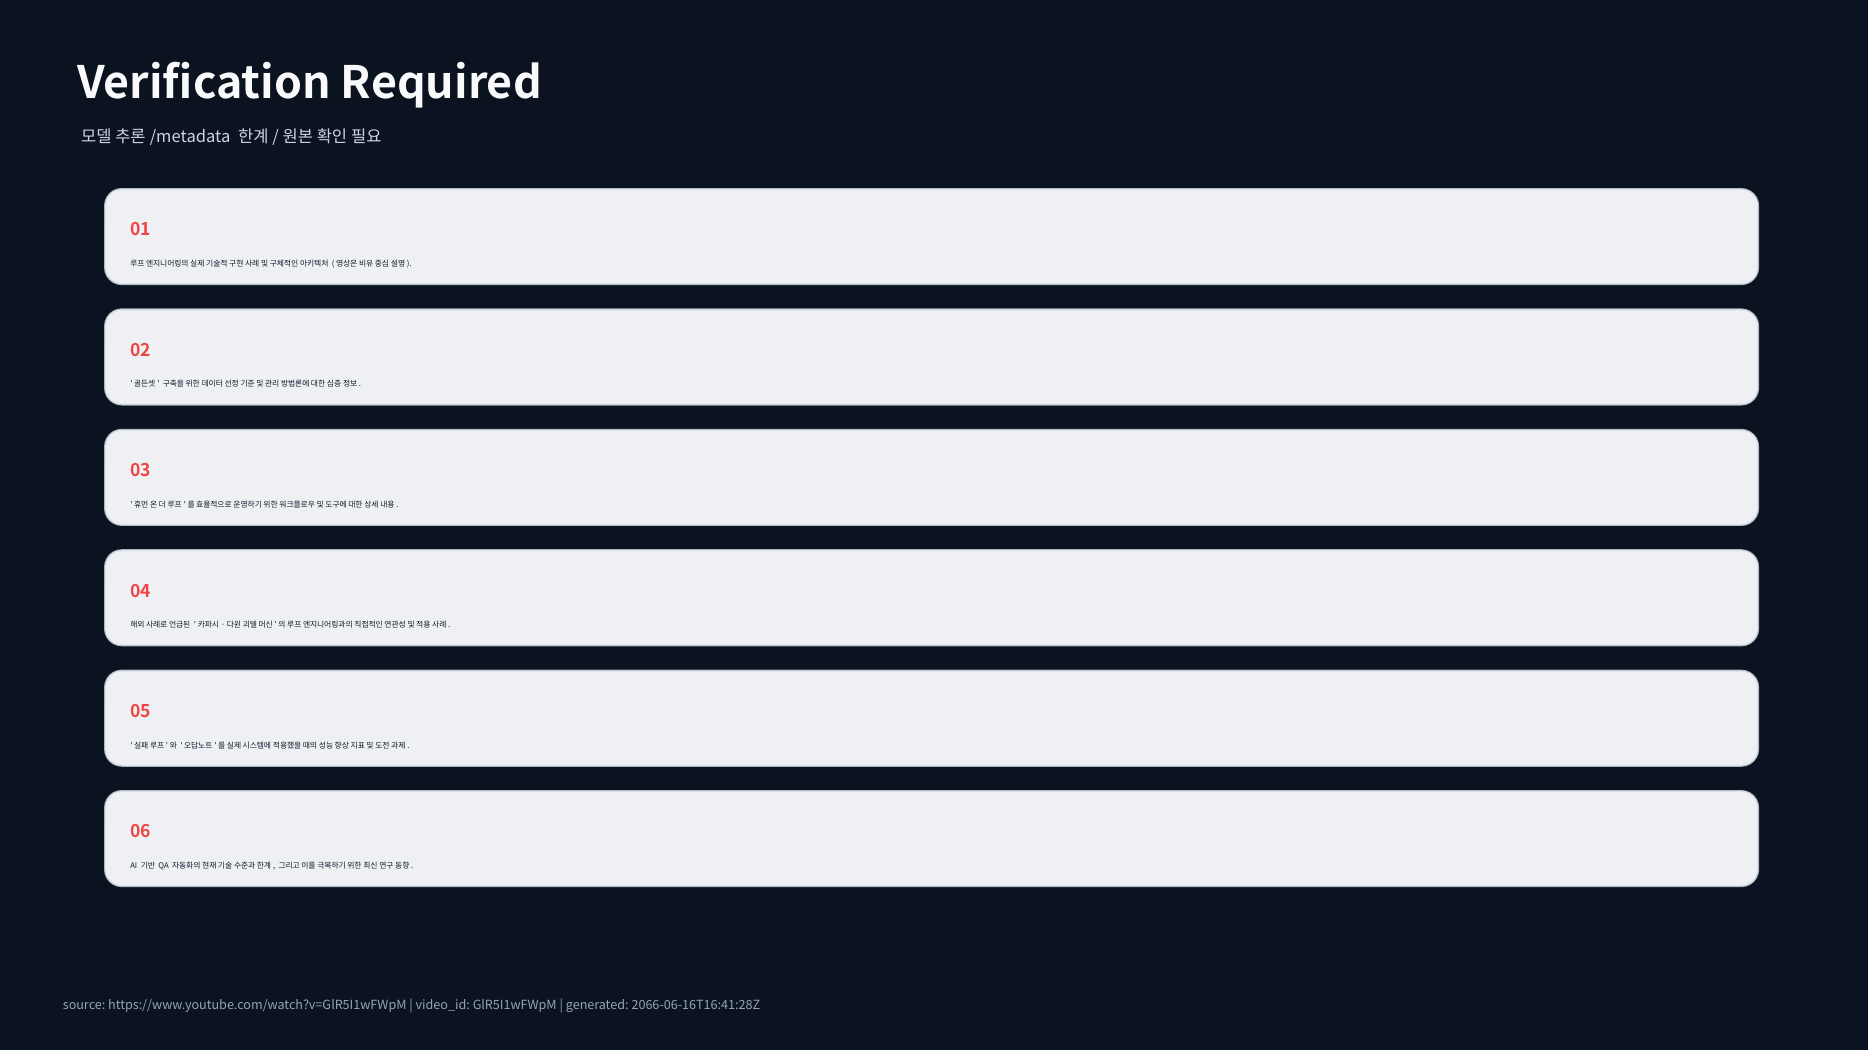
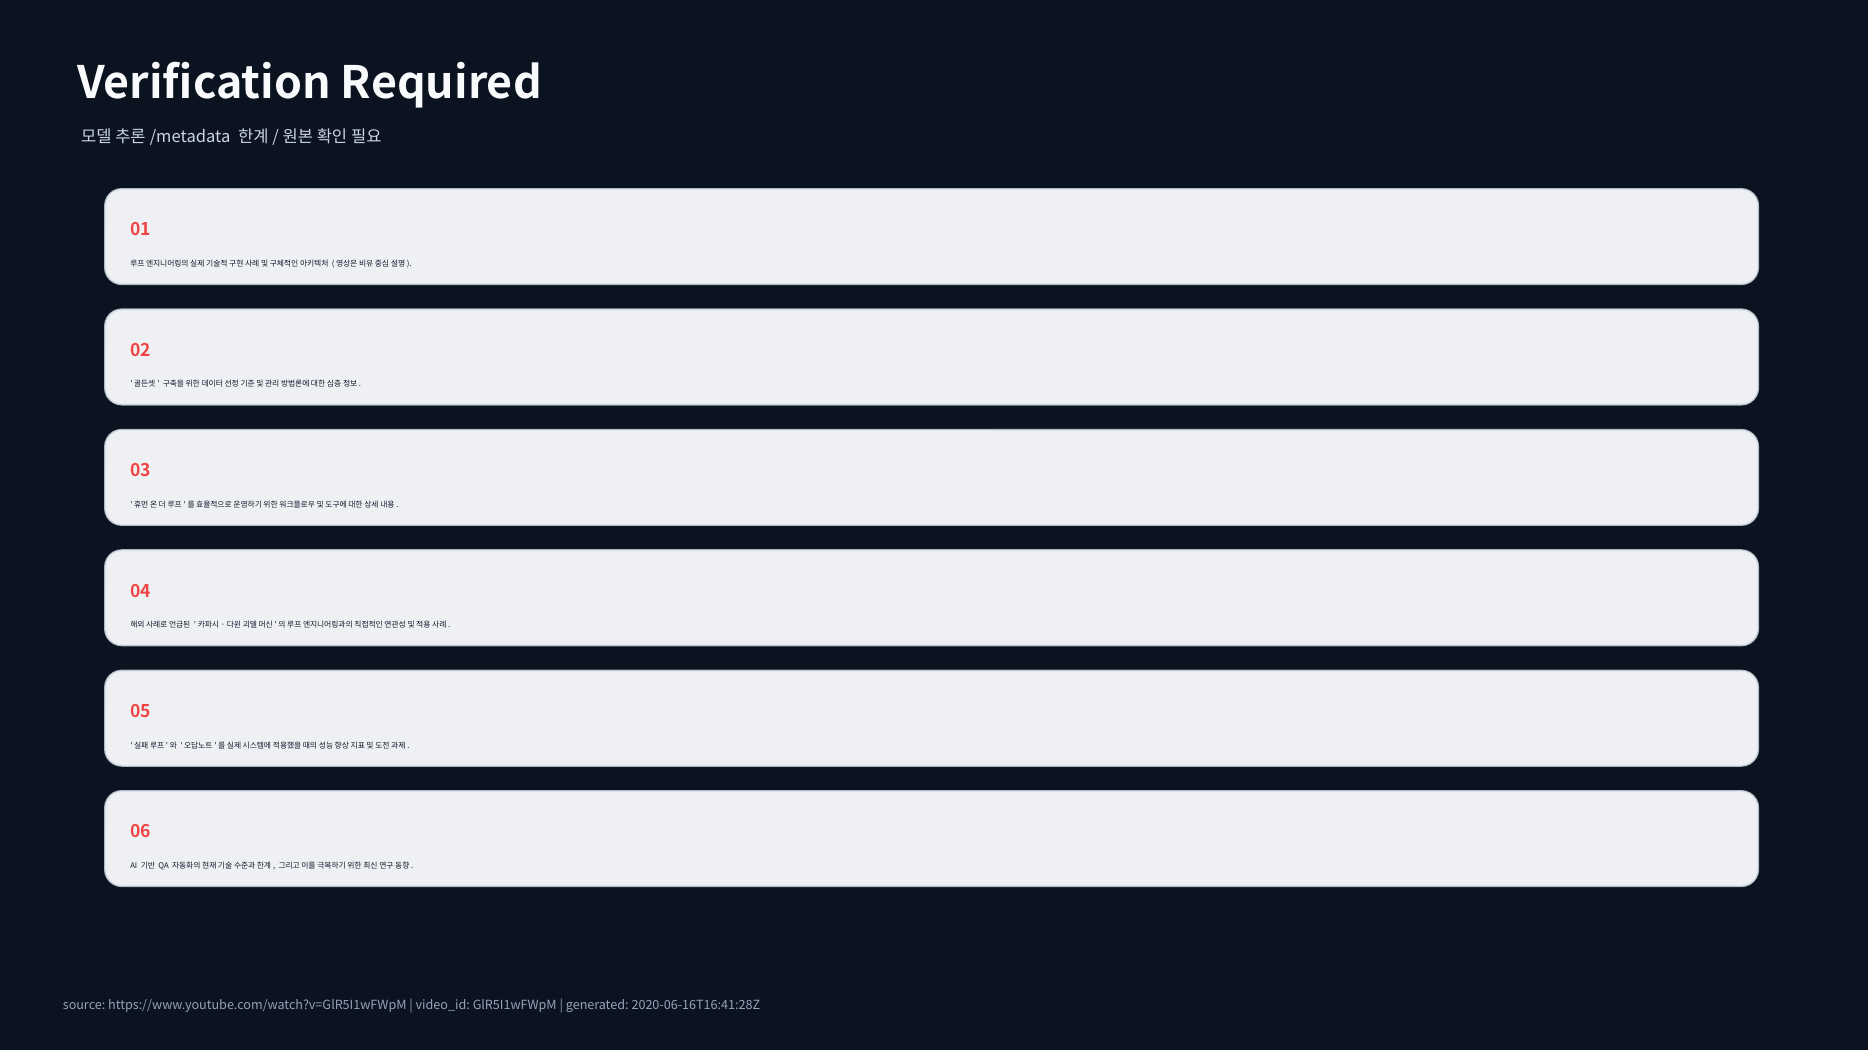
2066-06-16T16:41:28Z: 2066-06-16T16:41:28Z -> 2020-06-16T16:41:28Z
